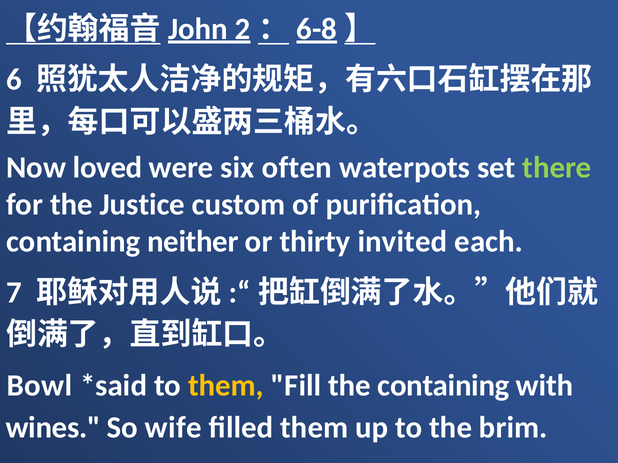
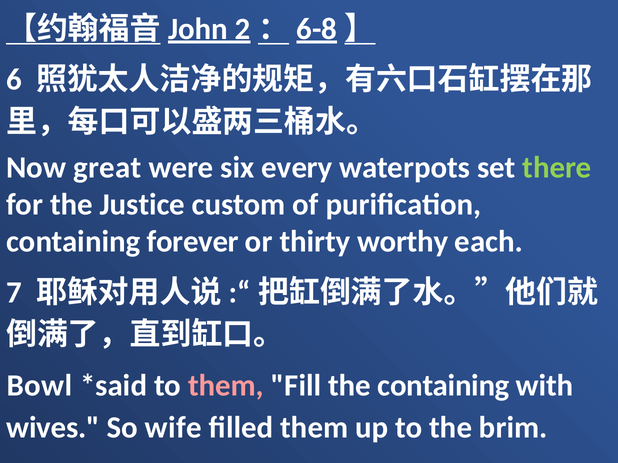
loved: loved -> great
often: often -> every
neither: neither -> forever
invited: invited -> worthy
them at (226, 386) colour: yellow -> pink
wines: wines -> wives
